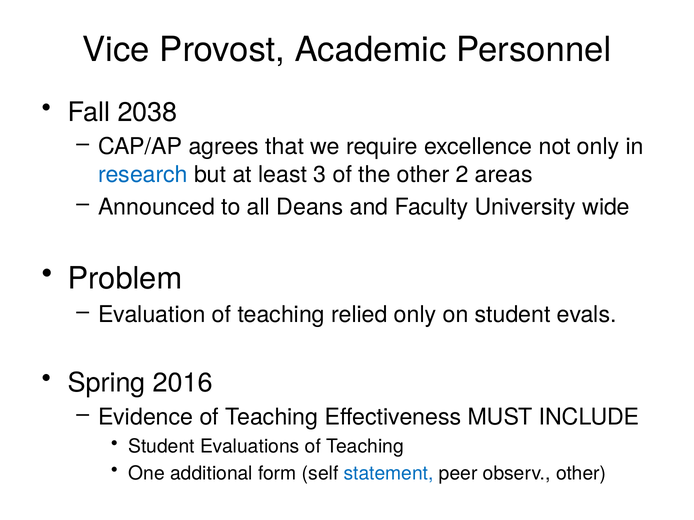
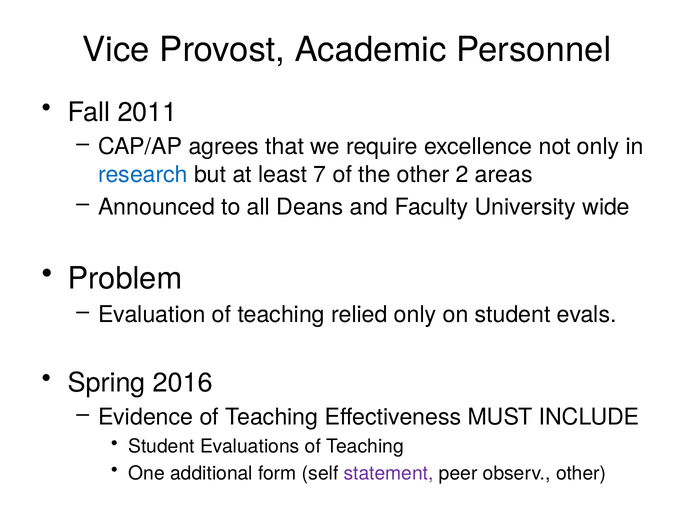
2038: 2038 -> 2011
3: 3 -> 7
statement colour: blue -> purple
